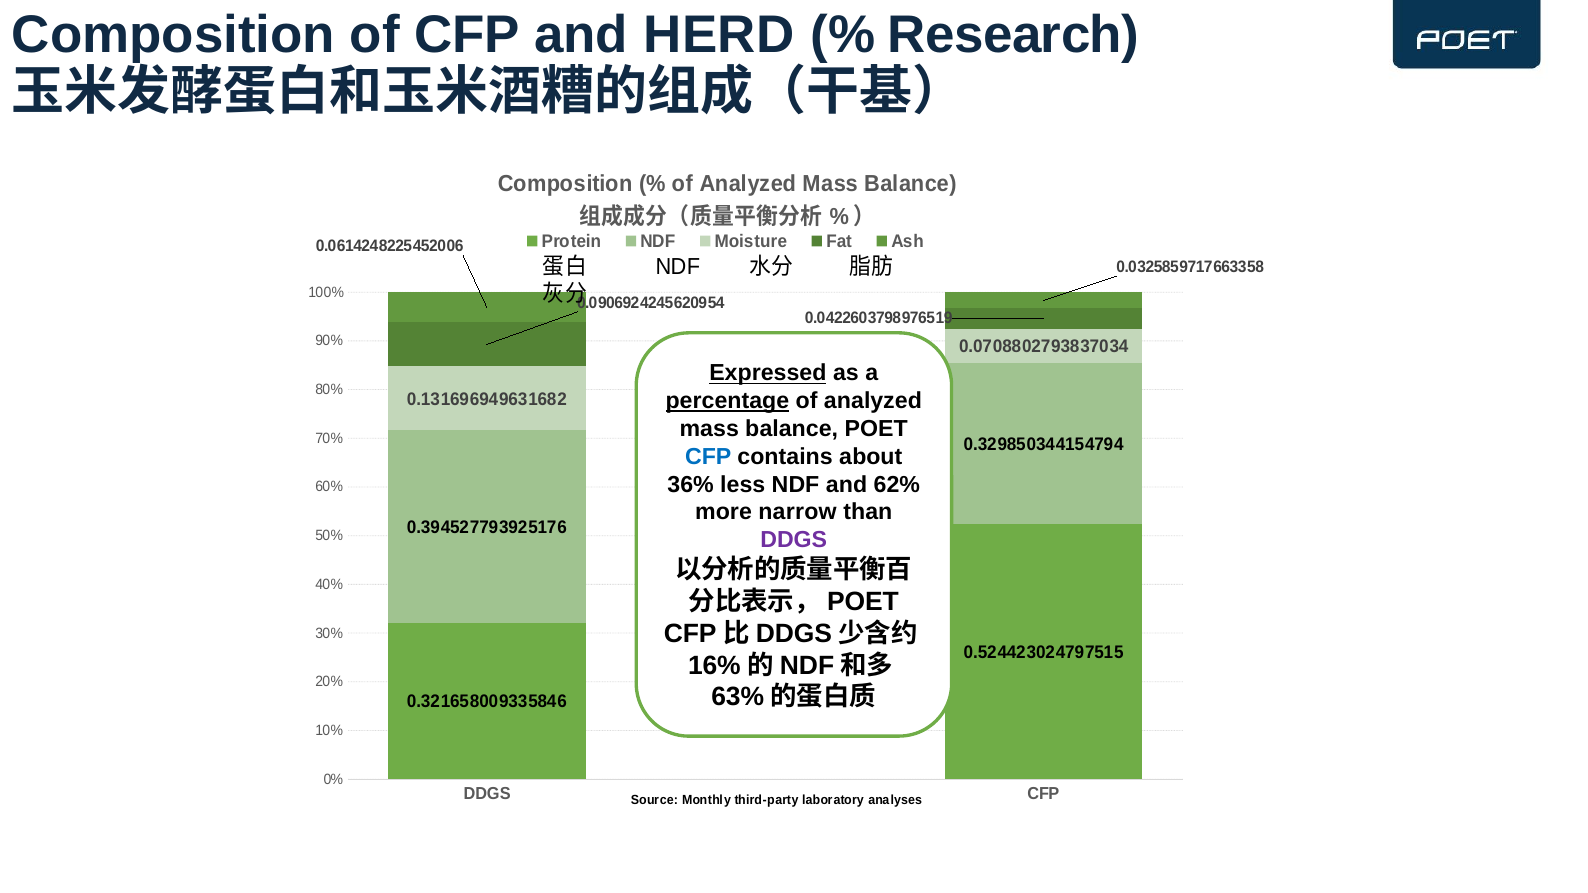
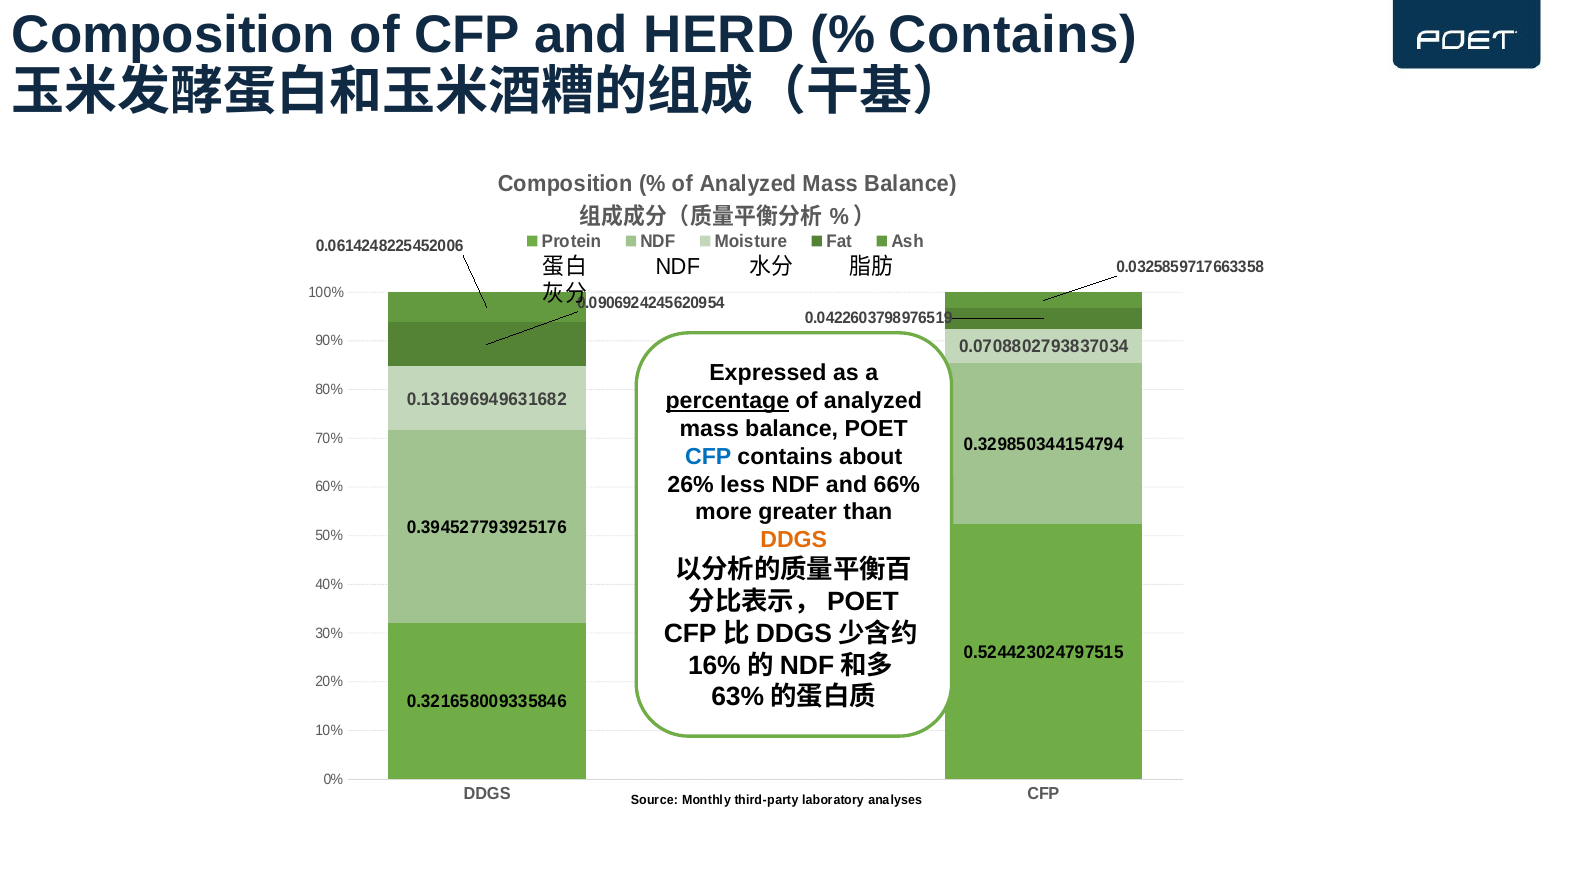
Research at (1013, 35): Research -> Contains
Expressed underline: present -> none
36%: 36% -> 26%
62%: 62% -> 66%
narrow: narrow -> greater
DDGS at (794, 540) colour: purple -> orange
